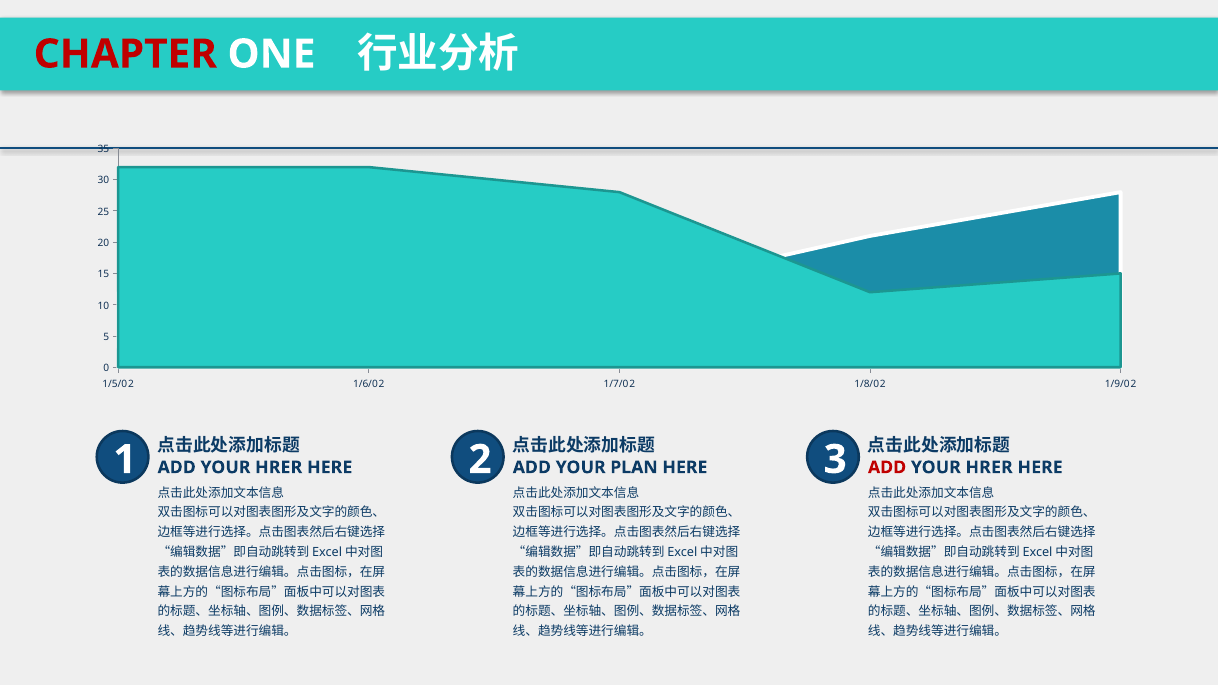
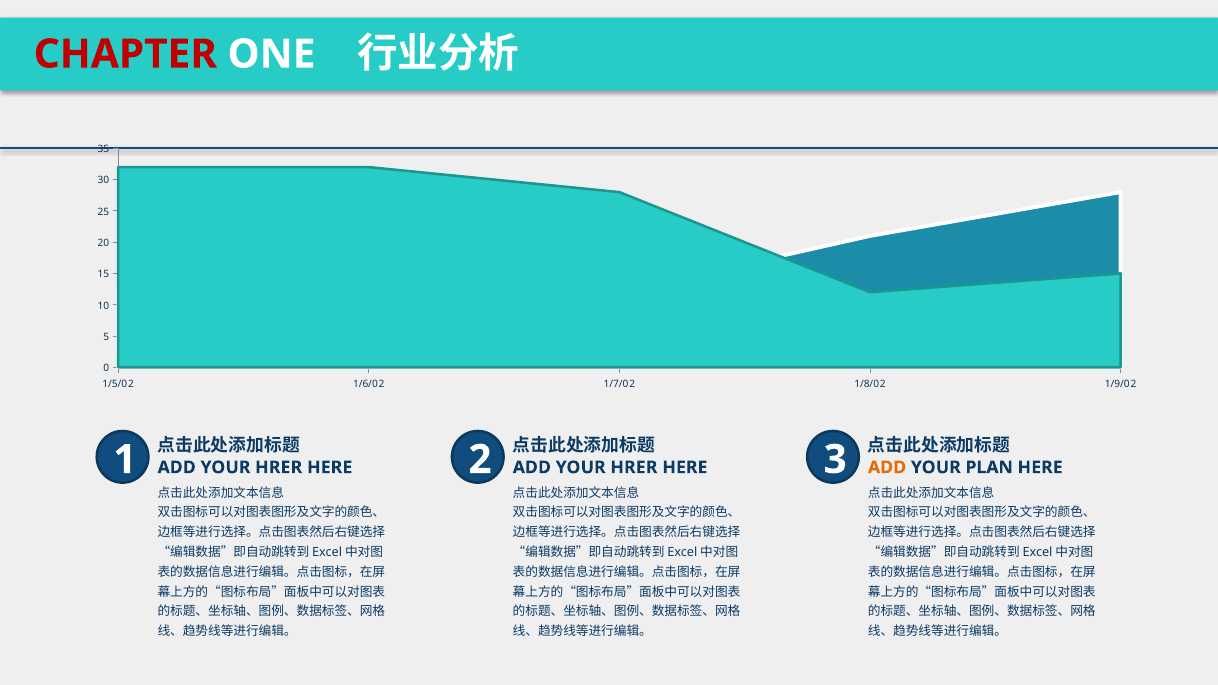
PLAN at (634, 467): PLAN -> HRER
ADD at (887, 467) colour: red -> orange
HRER at (989, 467): HRER -> PLAN
